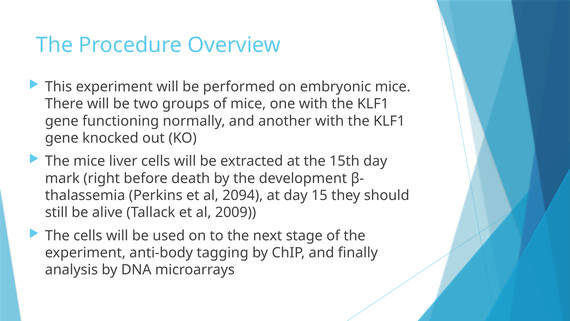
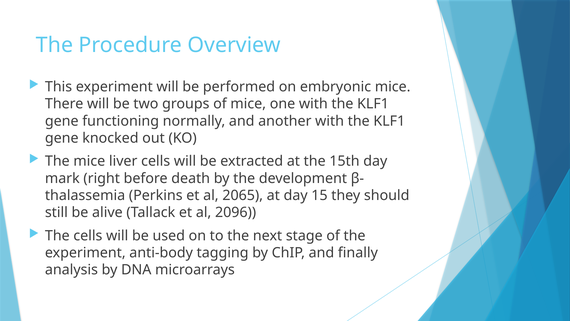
2094: 2094 -> 2065
2009: 2009 -> 2096
